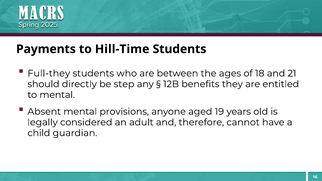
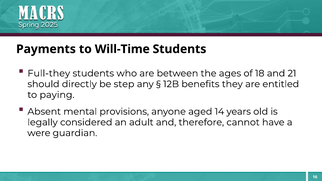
Hill-Time: Hill-Time -> Will-Time
to mental: mental -> paying
19: 19 -> 14
child: child -> were
